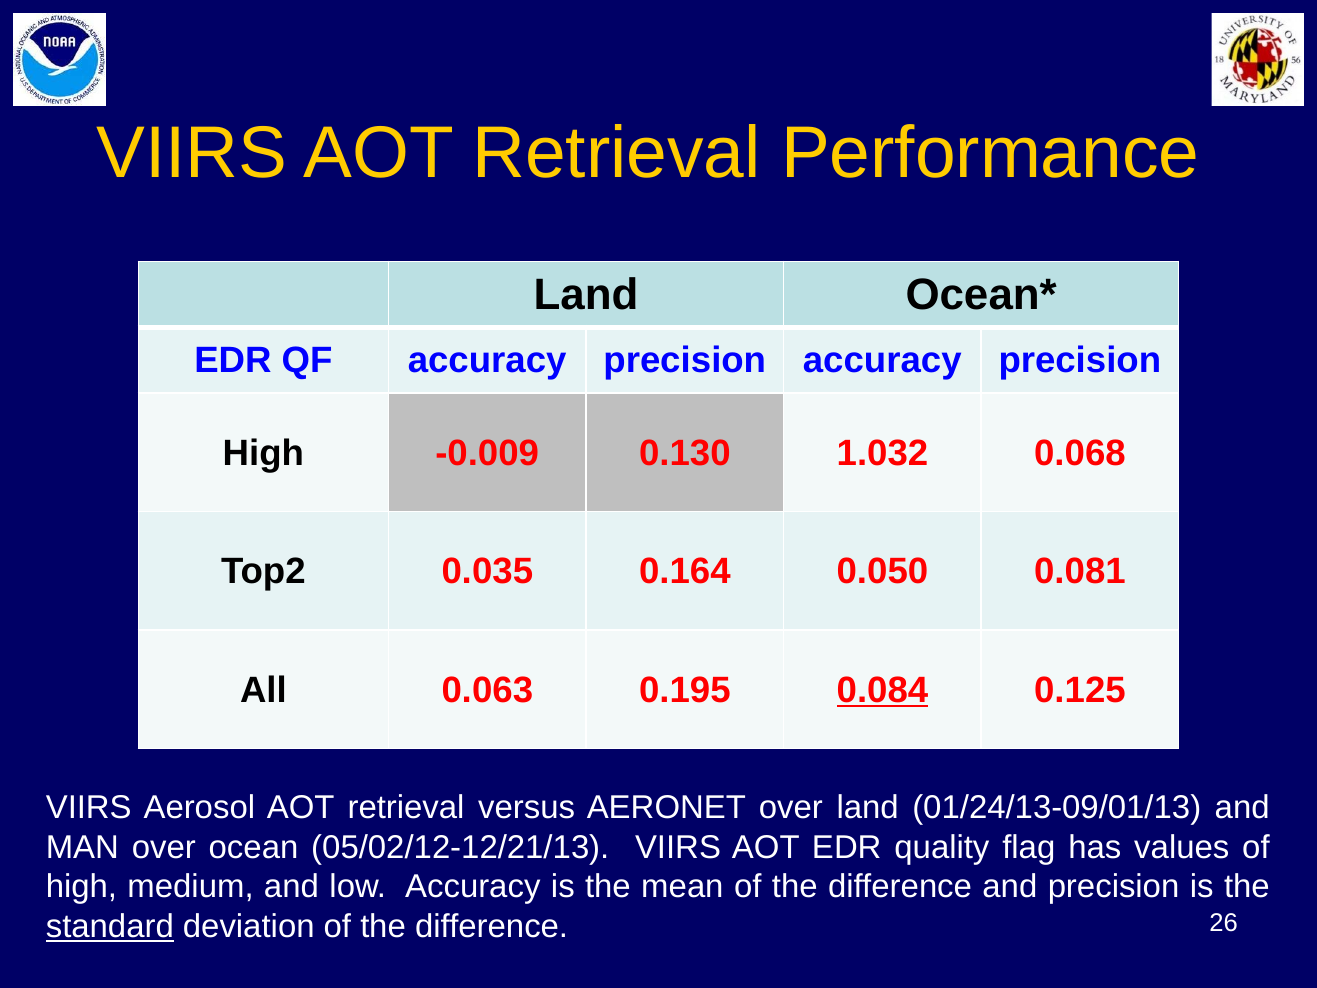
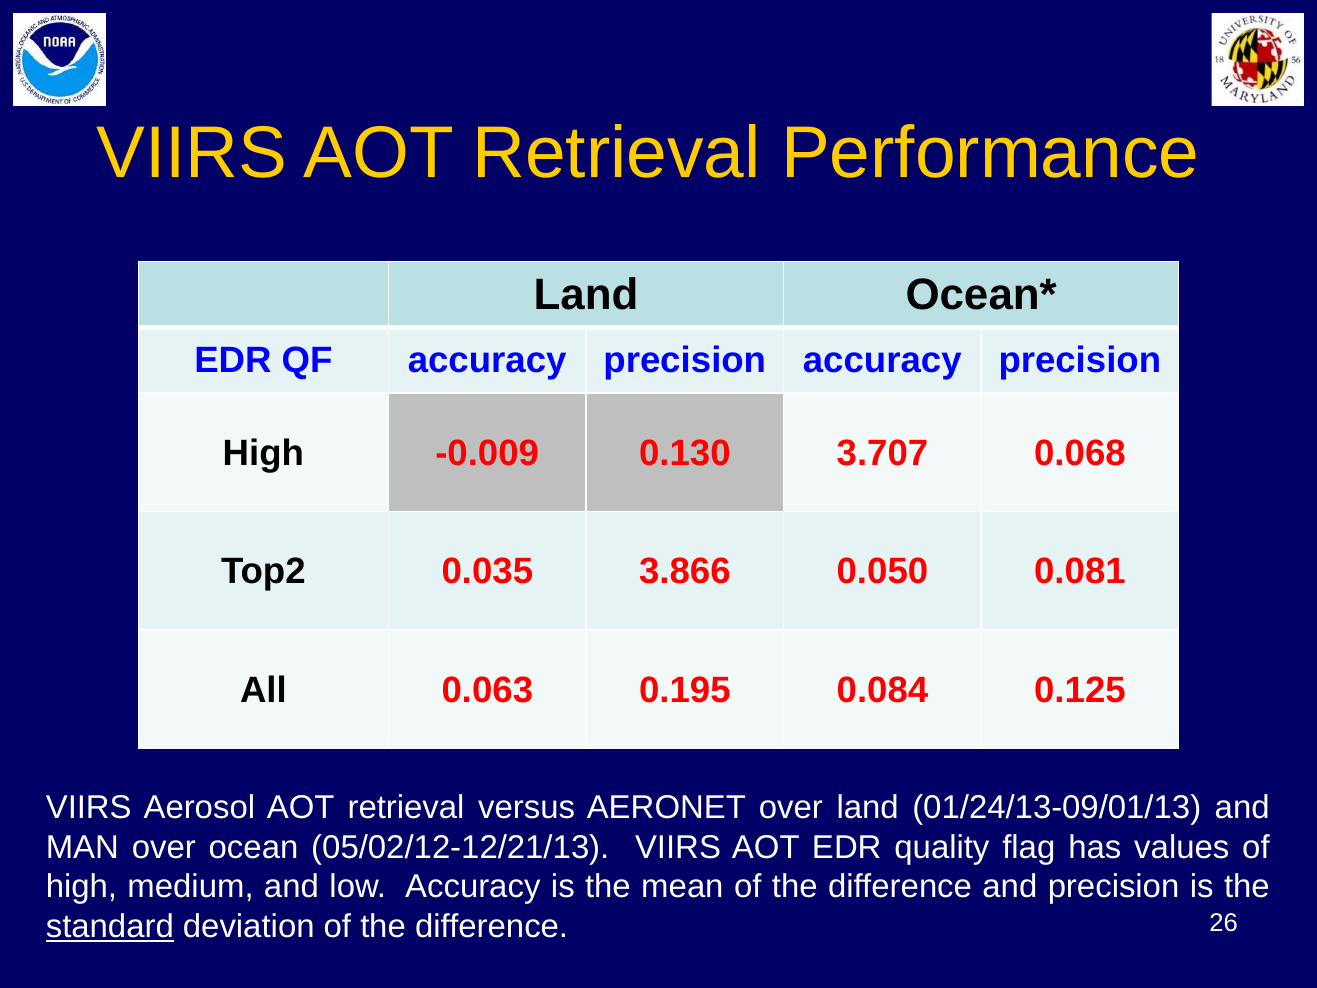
1.032: 1.032 -> 3.707
0.164: 0.164 -> 3.866
0.084 underline: present -> none
